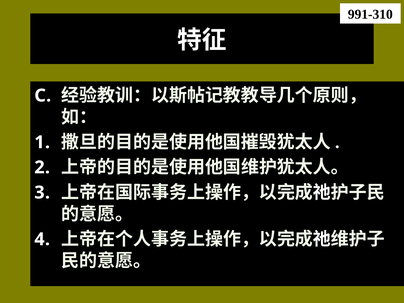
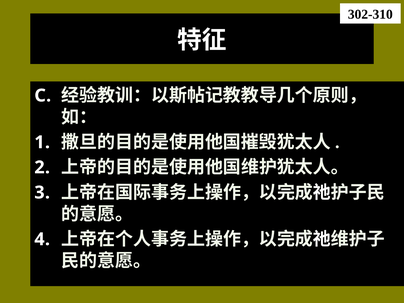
991-310: 991-310 -> 302-310
